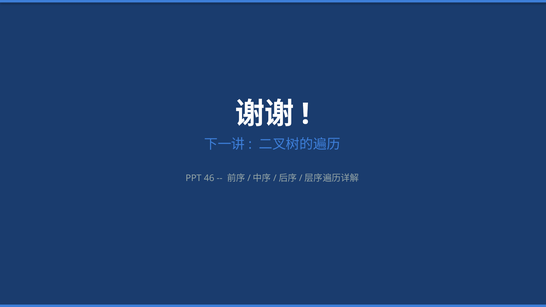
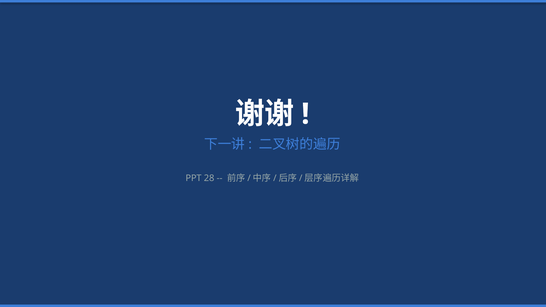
46: 46 -> 28
